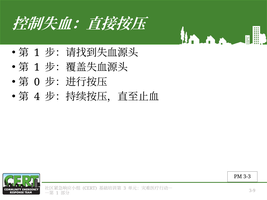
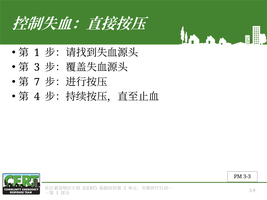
1 at (37, 67): 1 -> 3
0: 0 -> 7
